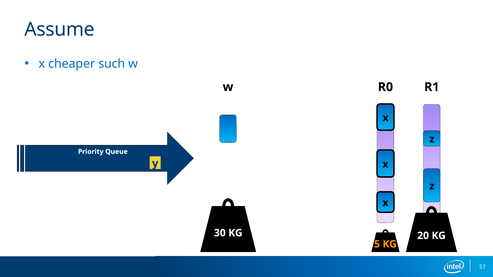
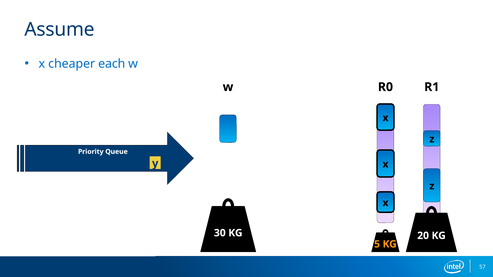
such: such -> each
